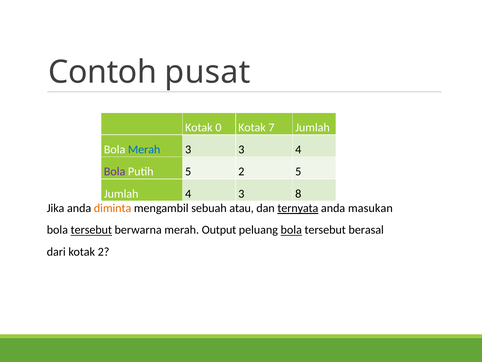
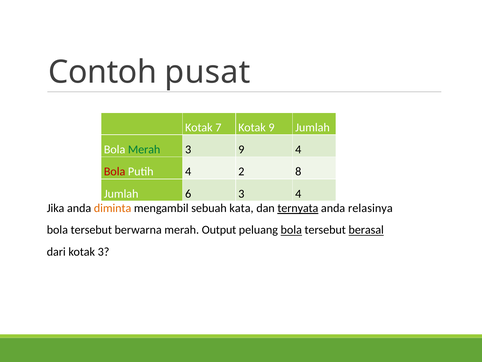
0: 0 -> 7
Kotak 7: 7 -> 9
Merah at (144, 149) colour: blue -> green
3 3: 3 -> 9
Bola at (115, 171) colour: purple -> red
Putih 5: 5 -> 4
2 5: 5 -> 8
Jumlah 4: 4 -> 6
3 8: 8 -> 4
atau: atau -> kata
masukan: masukan -> relasinya
tersebut at (91, 230) underline: present -> none
berasal underline: none -> present
kotak 2: 2 -> 3
